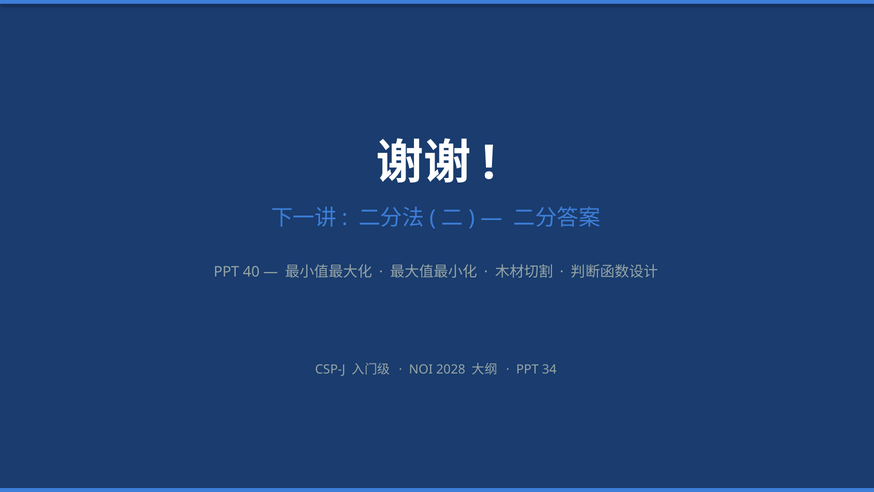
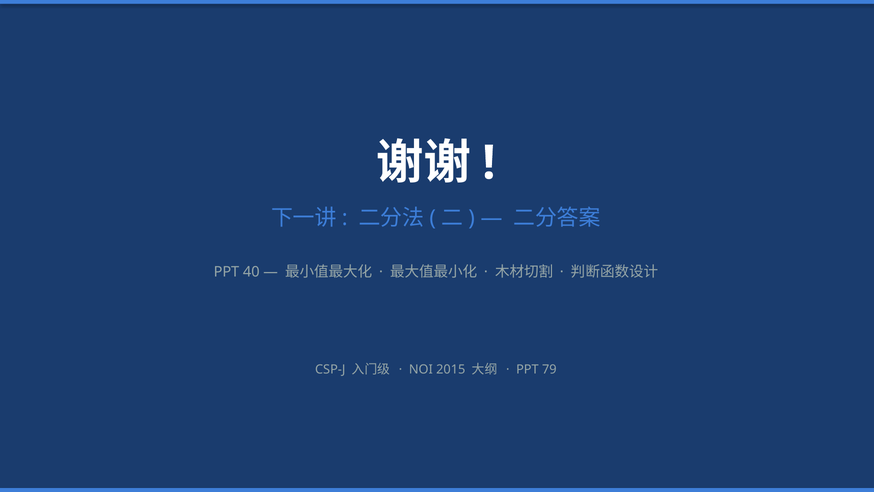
2028: 2028 -> 2015
34: 34 -> 79
